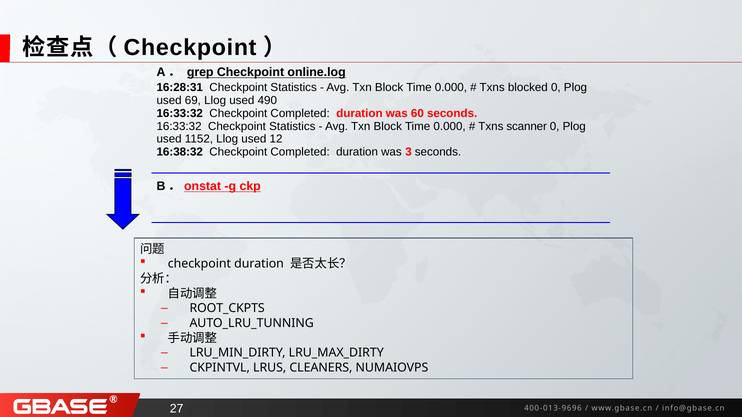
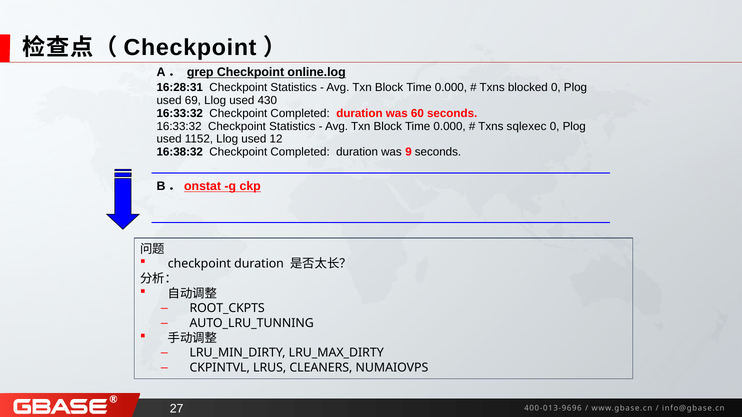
490: 490 -> 430
scanner: scanner -> sqlexec
3: 3 -> 9
